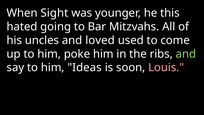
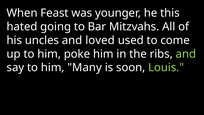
Sight: Sight -> Feast
Ideas: Ideas -> Many
Louis colour: pink -> light green
